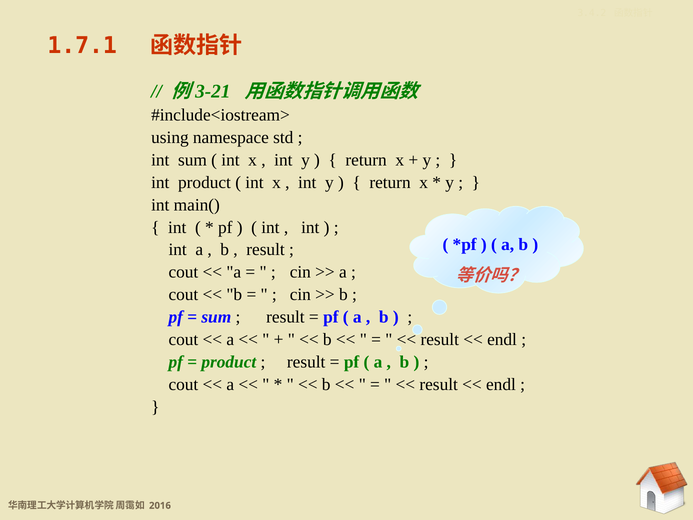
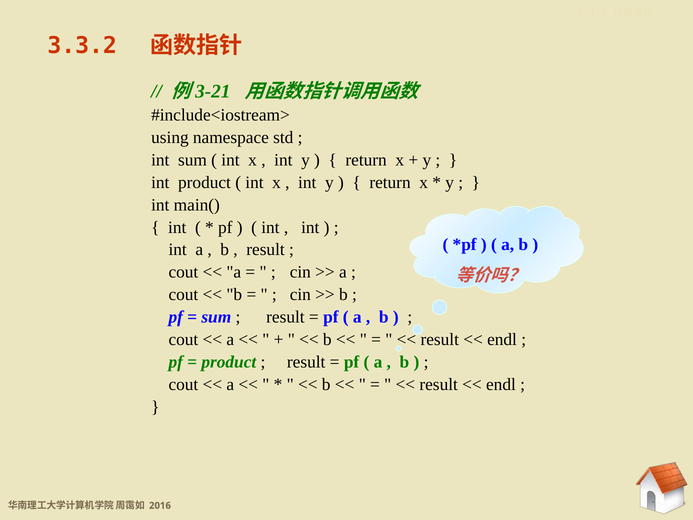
1.7.1: 1.7.1 -> 3.3.2
